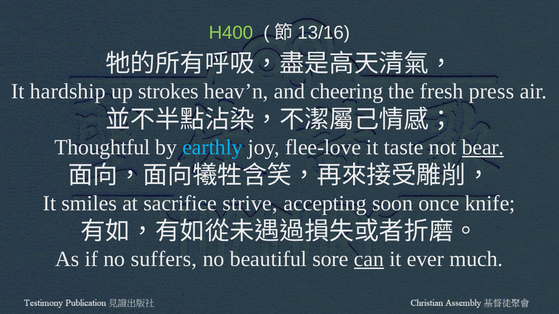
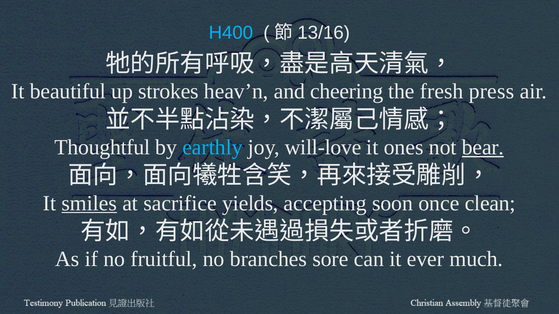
H400 colour: light green -> light blue
hardship: hardship -> beautiful
flee-love: flee-love -> will-love
taste: taste -> ones
smiles underline: none -> present
strive: strive -> yields
knife: knife -> clean
suffers: suffers -> fruitful
beautiful: beautiful -> branches
can underline: present -> none
